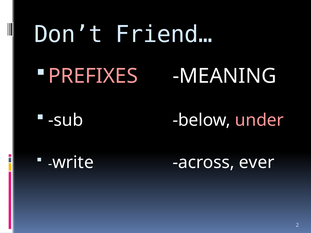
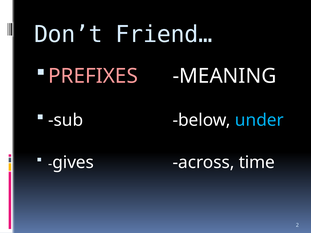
under colour: pink -> light blue
write: write -> gives
ever: ever -> time
